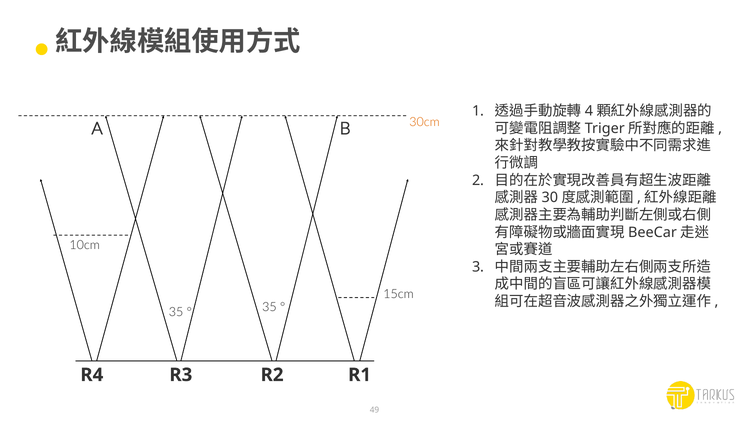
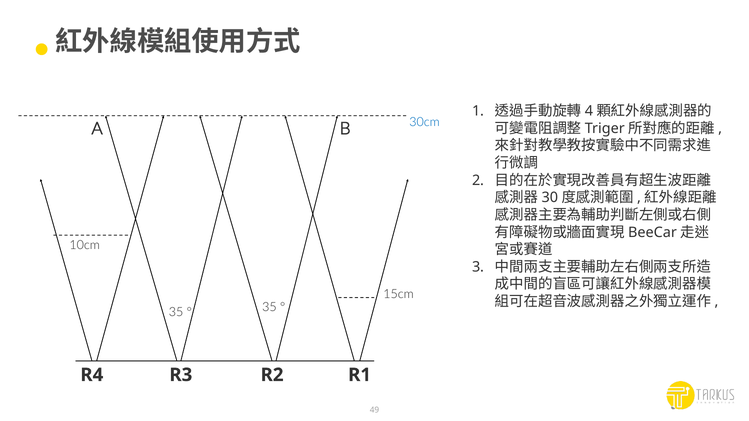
30cm colour: orange -> blue
